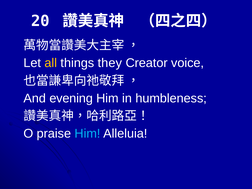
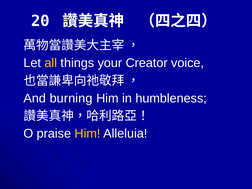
they: they -> your
evening: evening -> burning
Him at (88, 134) colour: light blue -> yellow
